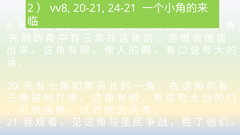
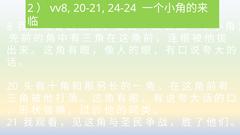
24-21: 24-21 -> 24-24
